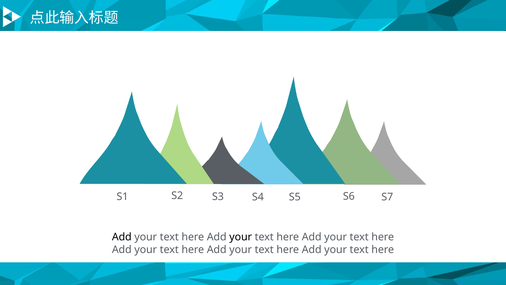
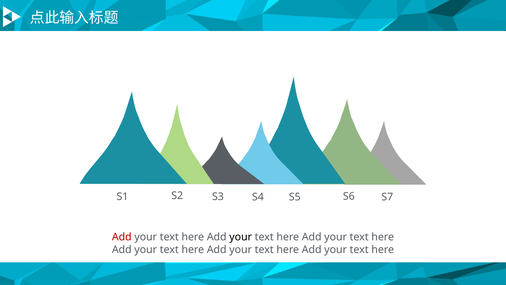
Add at (122, 237) colour: black -> red
